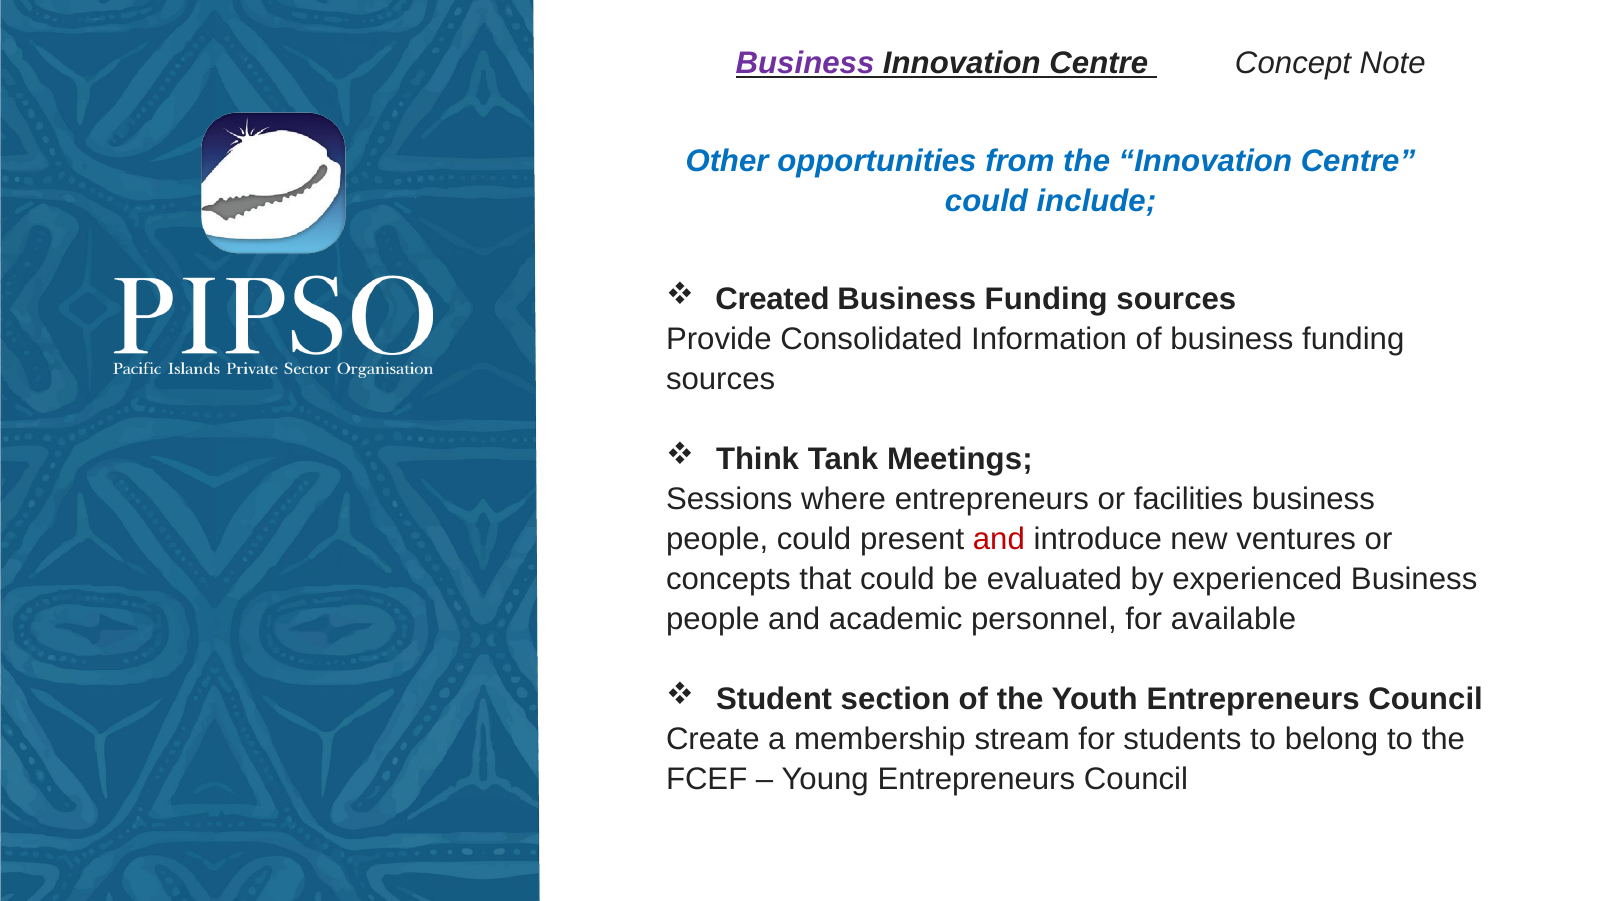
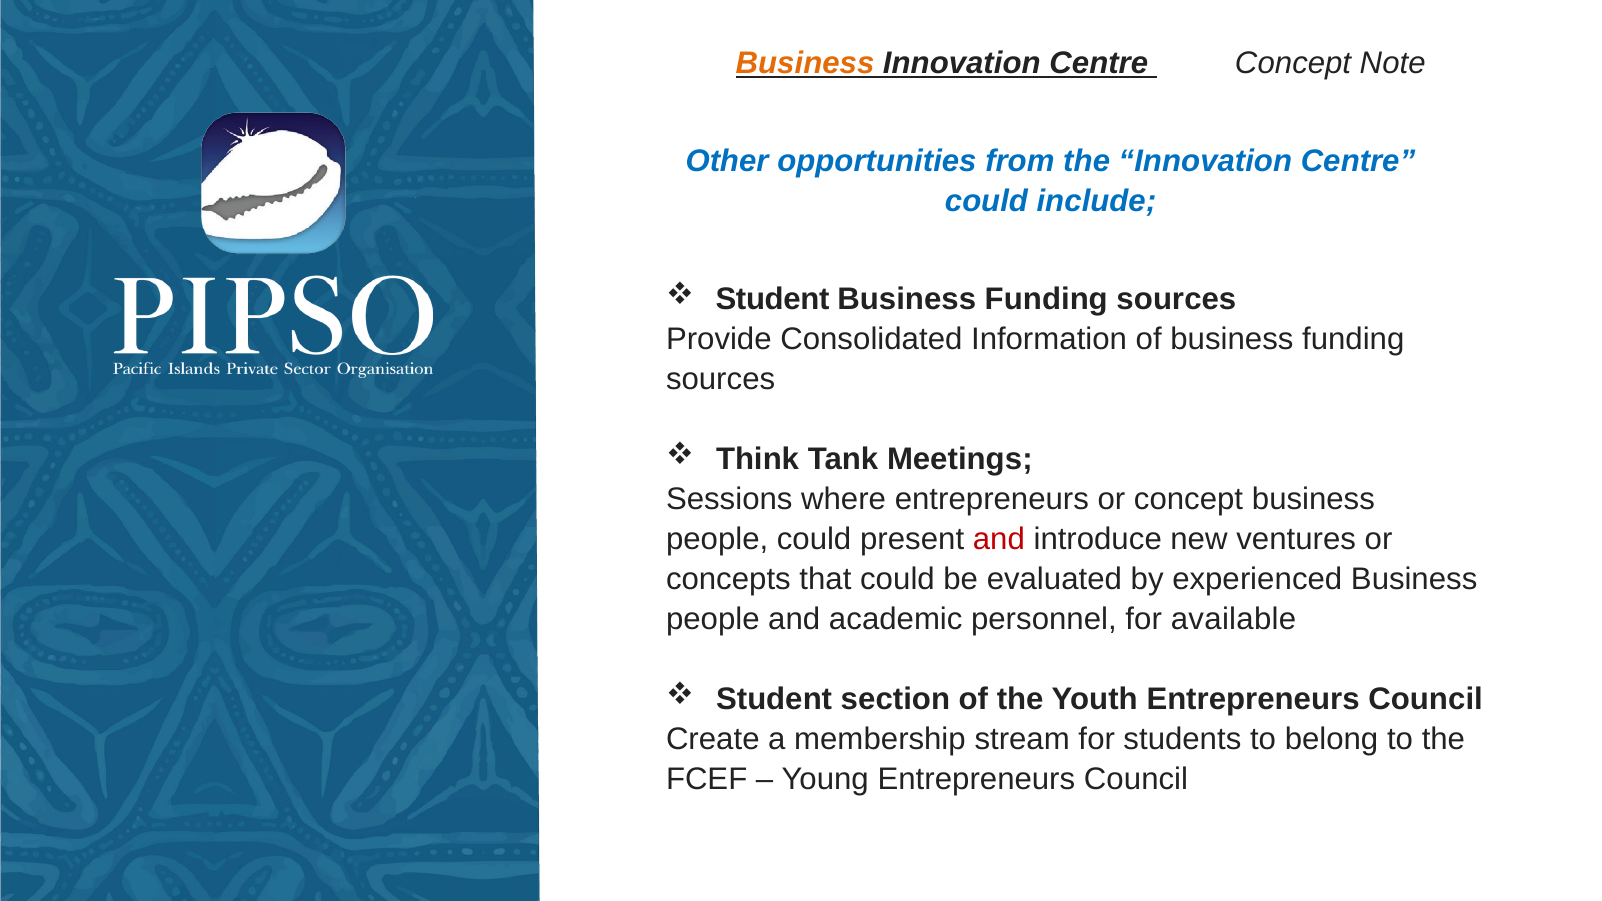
Business at (805, 63) colour: purple -> orange
Created at (773, 300): Created -> Student
or facilities: facilities -> concept
